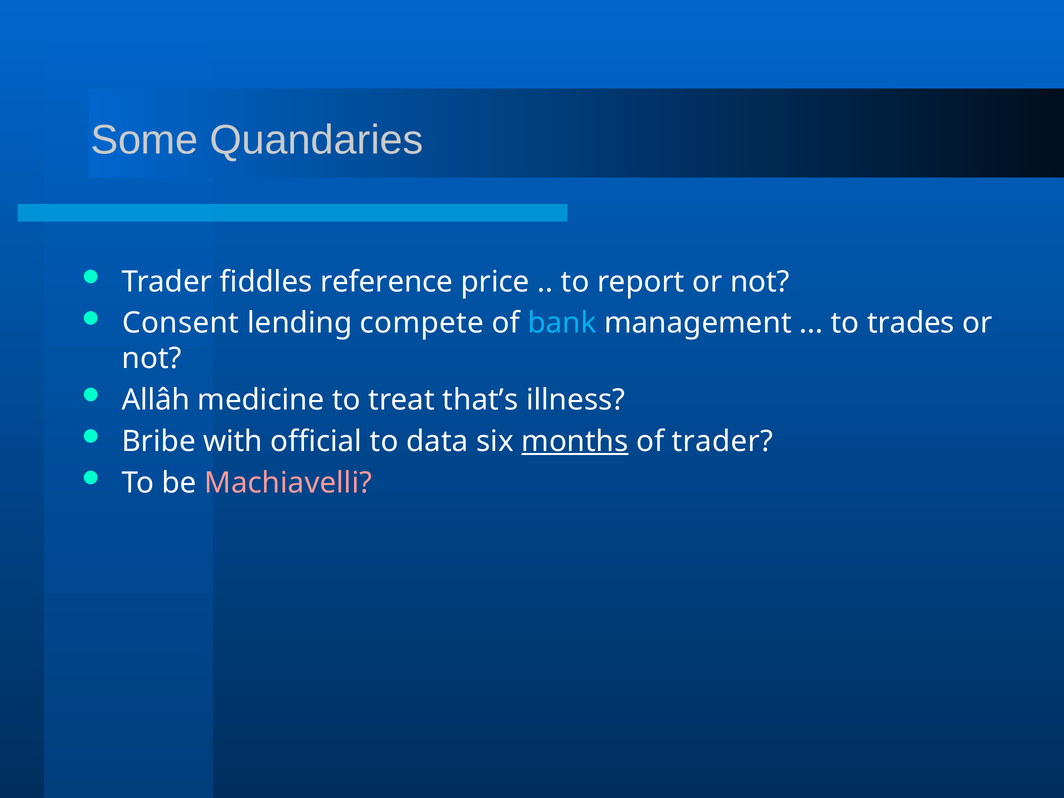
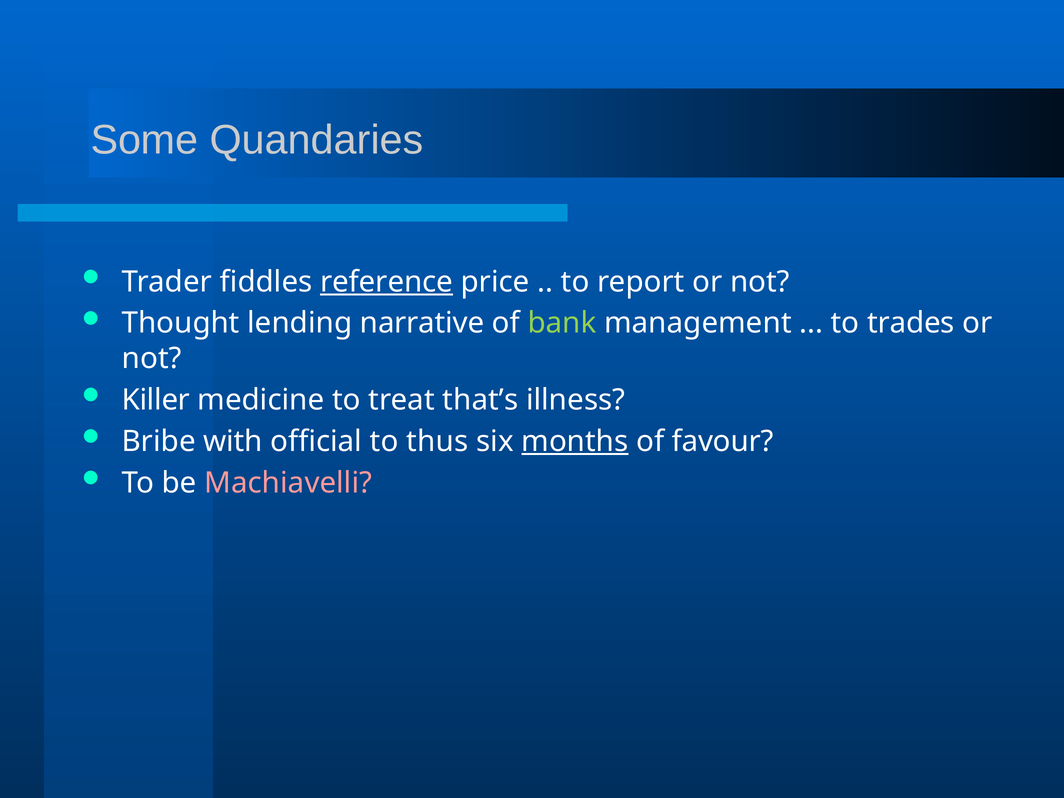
reference underline: none -> present
Consent: Consent -> Thought
compete: compete -> narrative
bank colour: light blue -> light green
Allâh: Allâh -> Killer
data: data -> thus
of trader: trader -> favour
